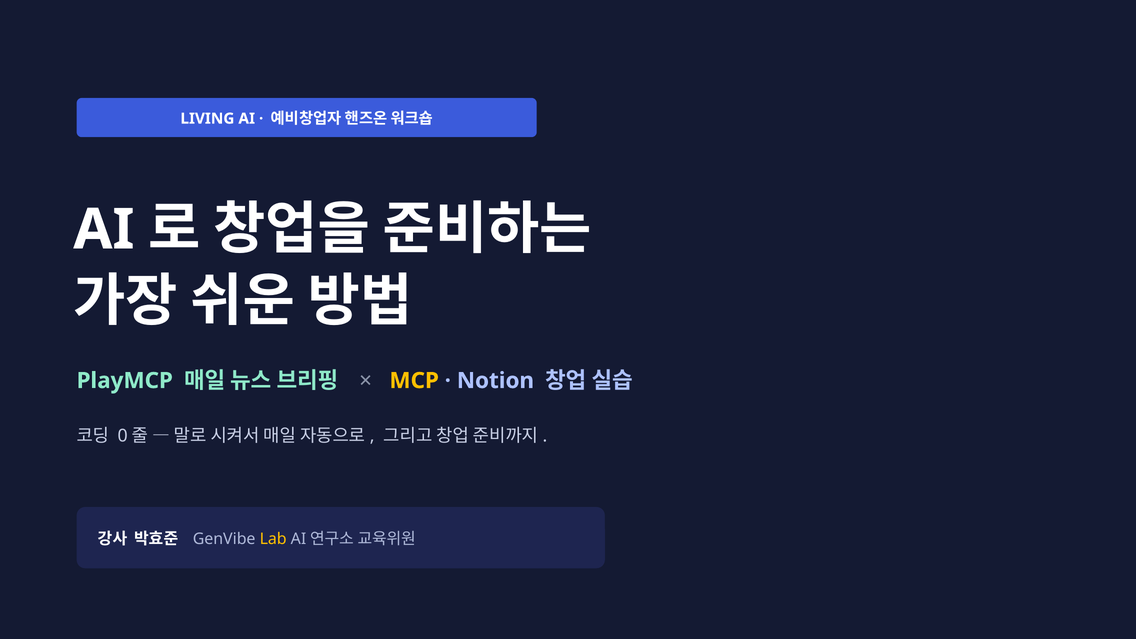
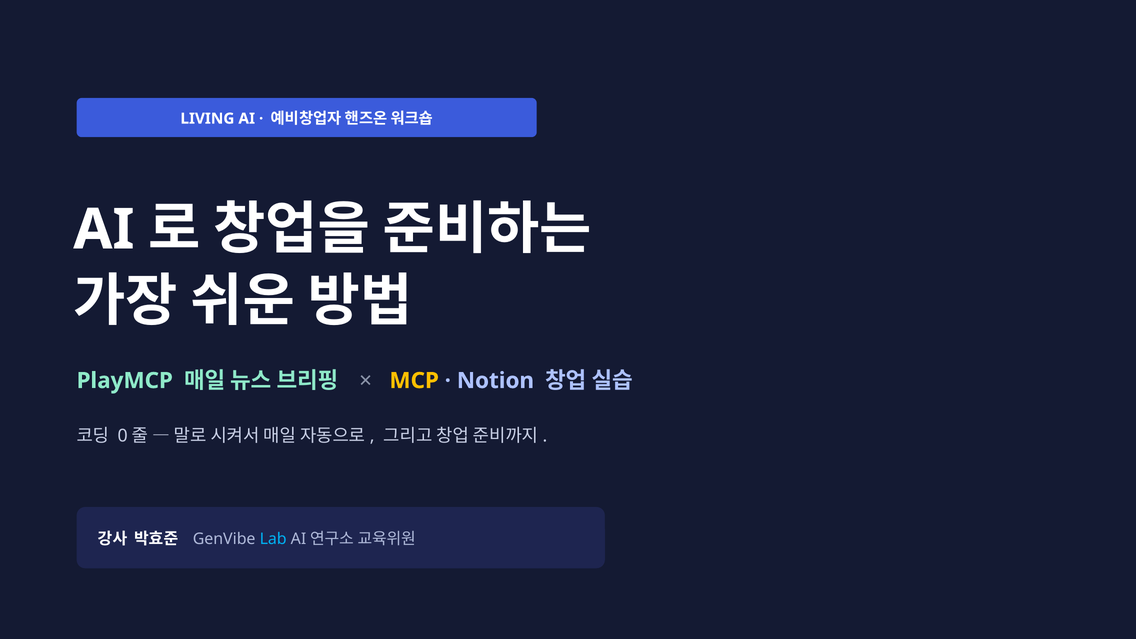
Lab colour: yellow -> light blue
